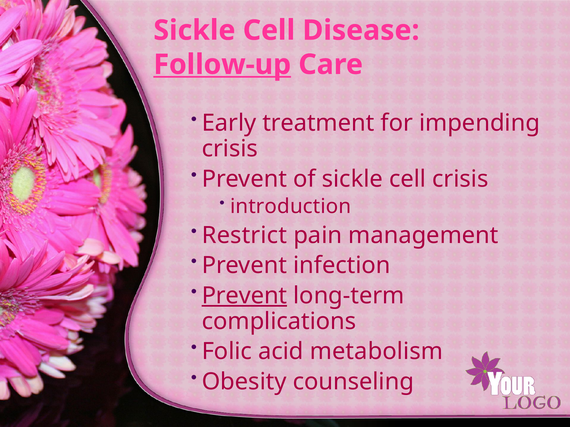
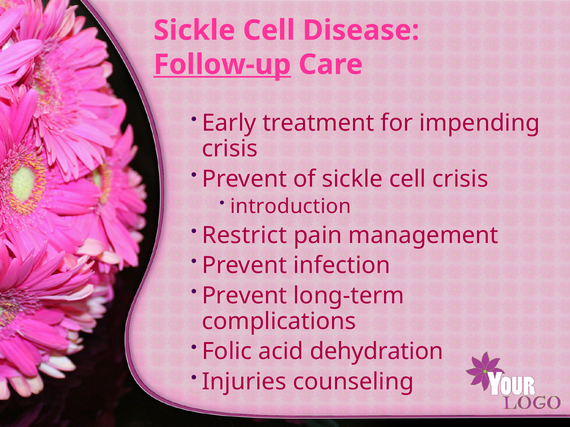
Prevent at (244, 296) underline: present -> none
metabolism: metabolism -> dehydration
Obesity: Obesity -> Injuries
